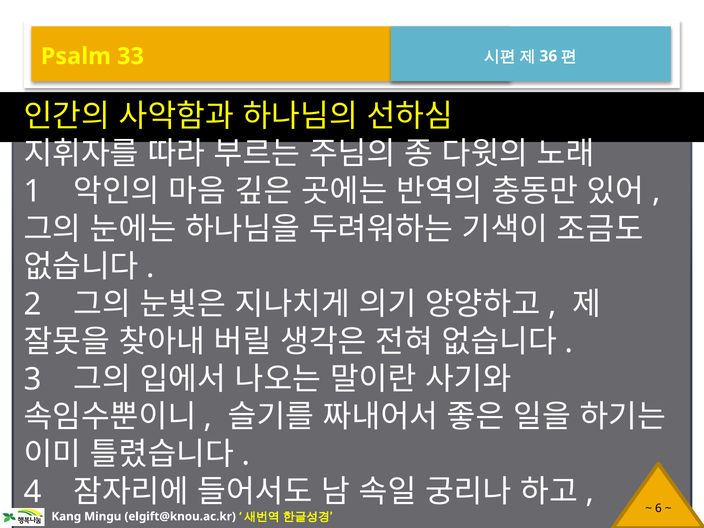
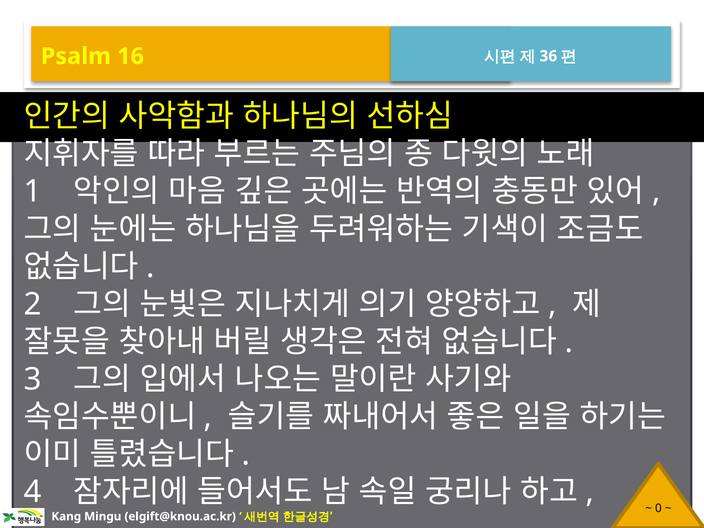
33: 33 -> 16
6: 6 -> 0
